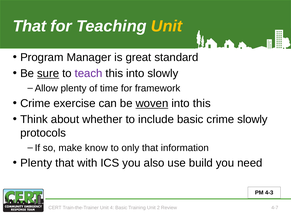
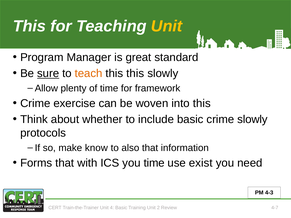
That at (29, 26): That -> This
teach colour: purple -> orange
this into: into -> this
woven underline: present -> none
only: only -> also
Plenty at (36, 163): Plenty -> Forms
you also: also -> time
build: build -> exist
